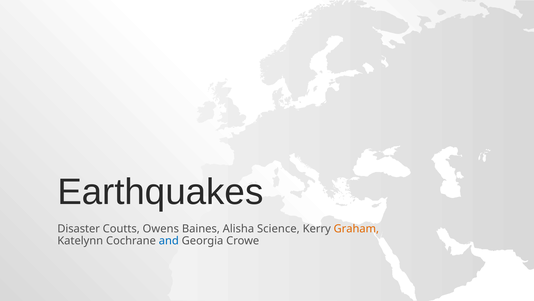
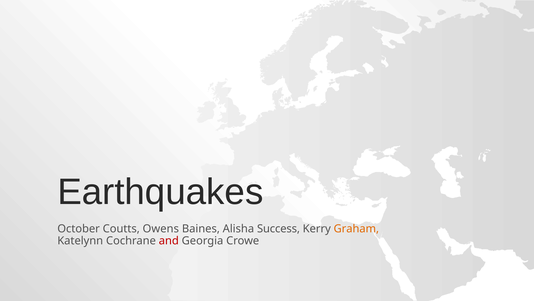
Disaster: Disaster -> October
Science: Science -> Success
and colour: blue -> red
